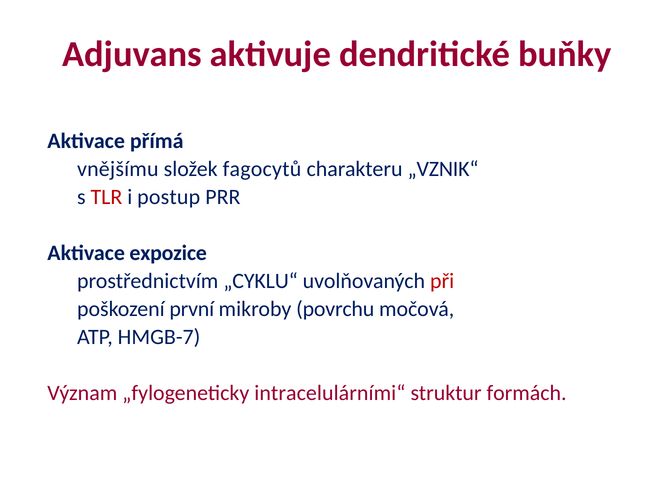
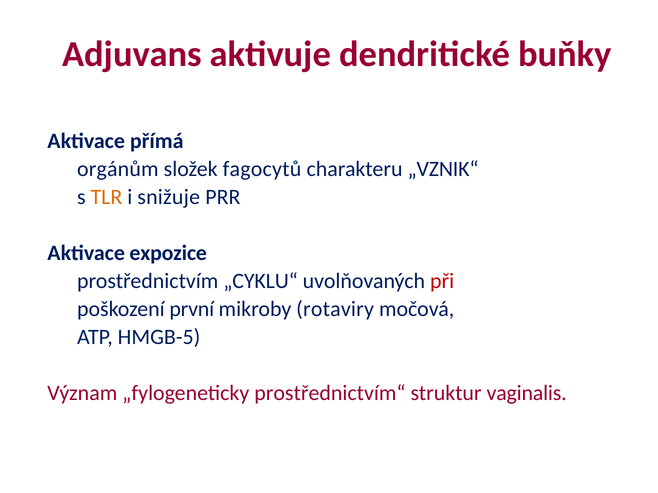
vnějšímu: vnějšímu -> orgánům
TLR colour: red -> orange
postup: postup -> snižuje
povrchu: povrchu -> rotaviry
HMGB-7: HMGB-7 -> HMGB-5
intracelulárními“: intracelulárními“ -> prostřednictvím“
formách: formách -> vaginalis
